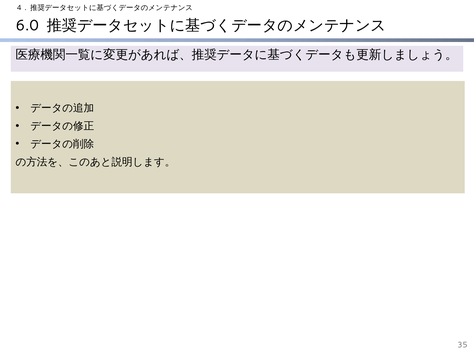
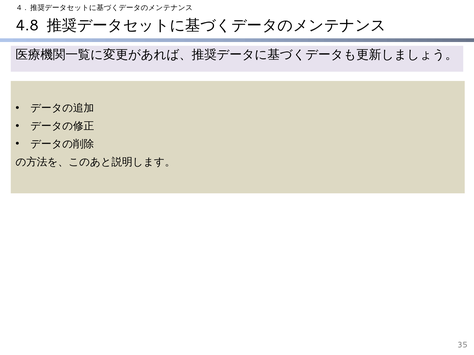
6.0: 6.0 -> 4.8
